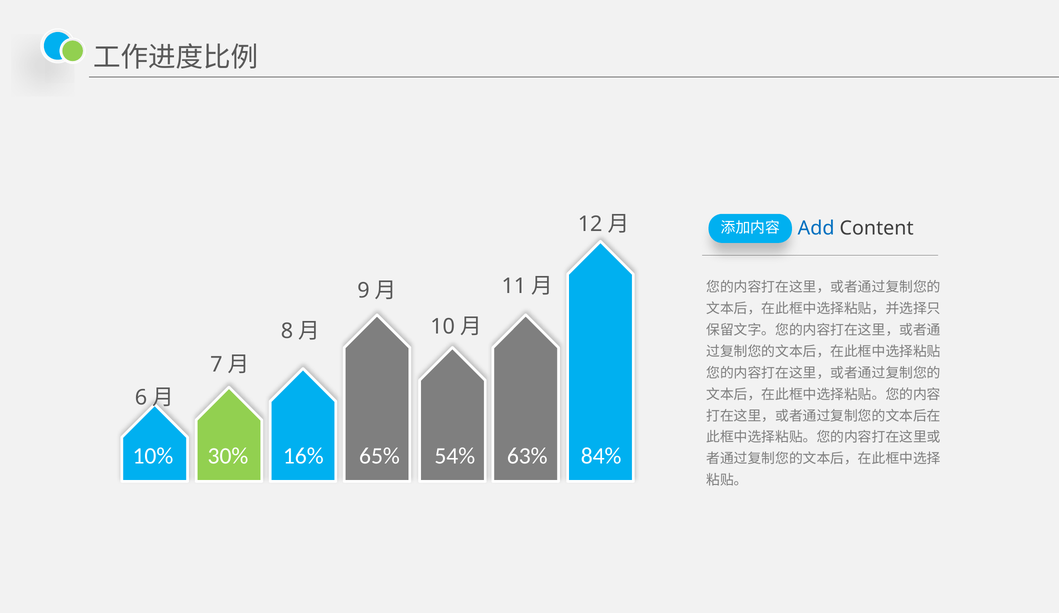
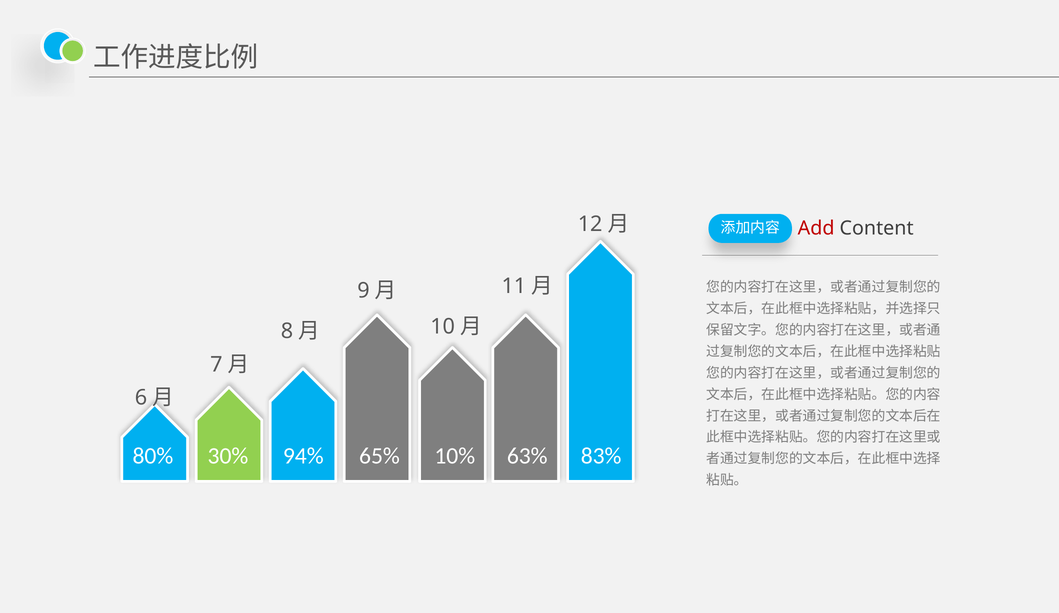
Add colour: blue -> red
10%: 10% -> 80%
16%: 16% -> 94%
54%: 54% -> 10%
84%: 84% -> 83%
